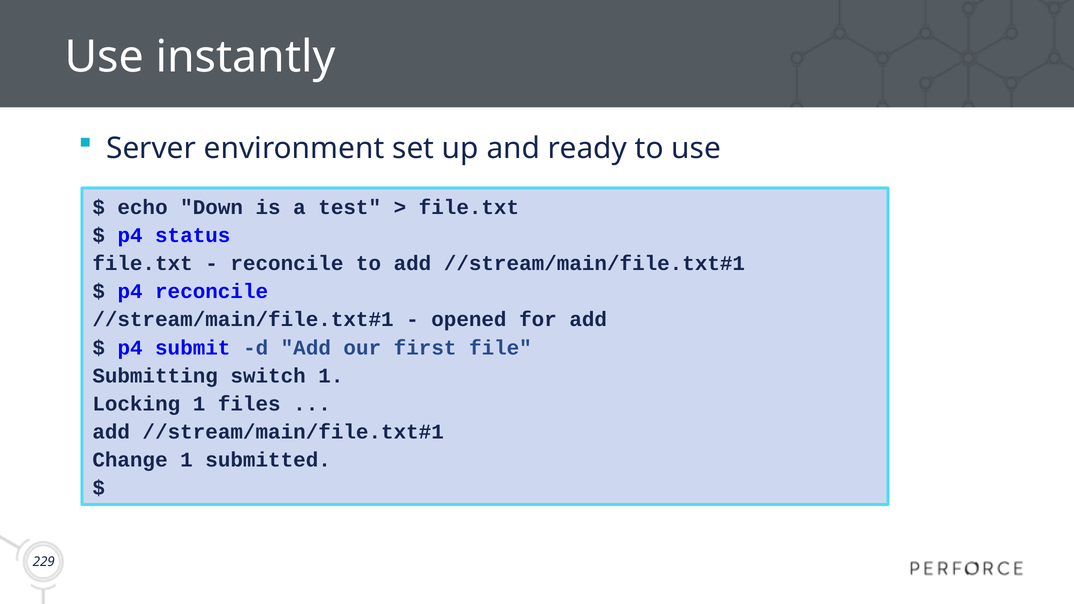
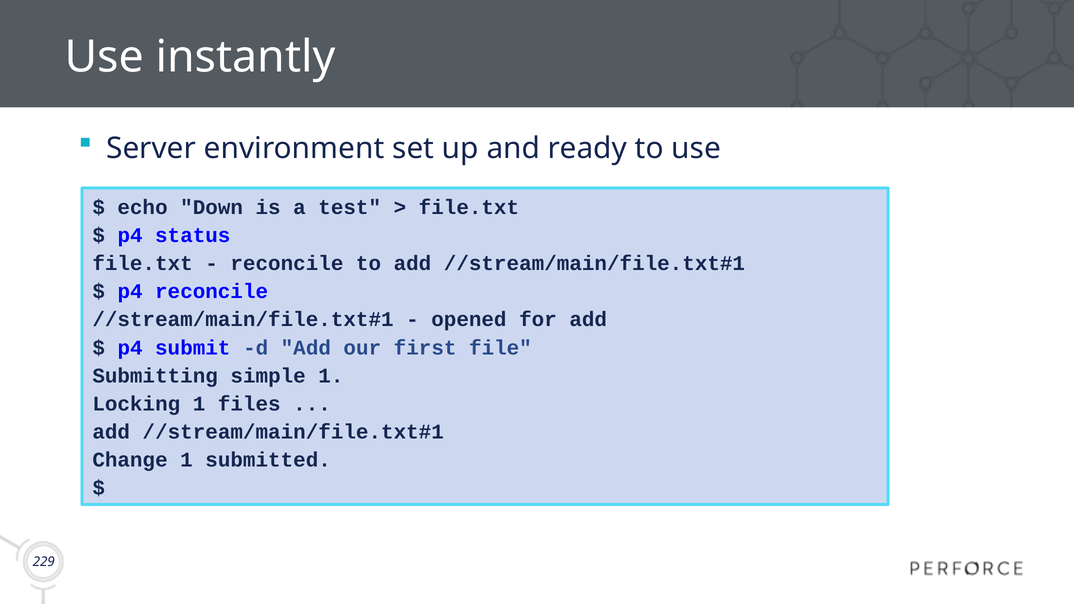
switch: switch -> simple
